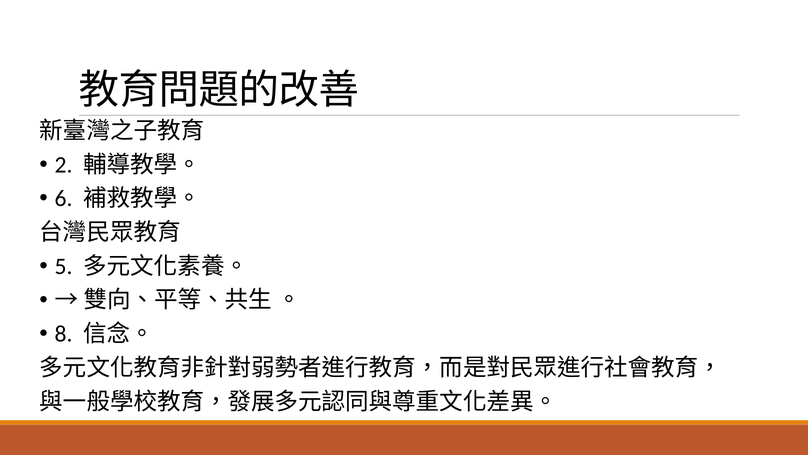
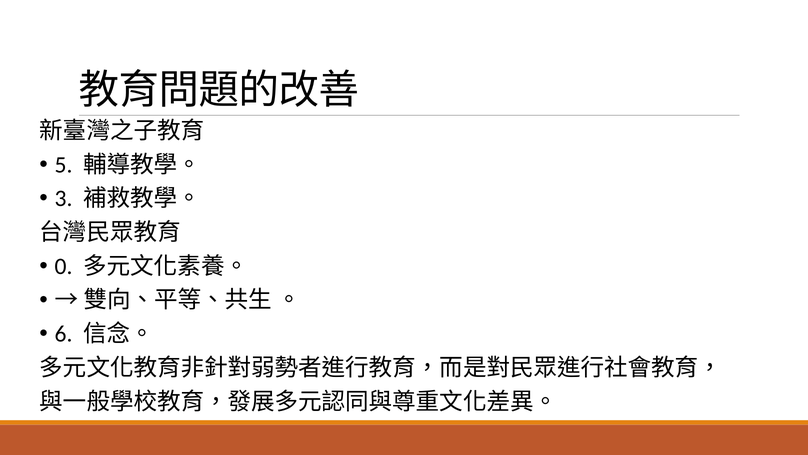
2: 2 -> 5
6: 6 -> 3
5: 5 -> 0
8: 8 -> 6
